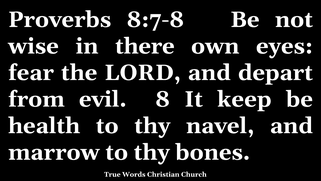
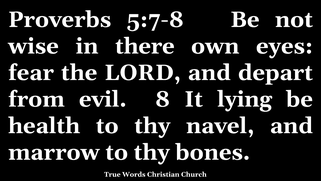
8:7-8: 8:7-8 -> 5:7-8
keep: keep -> lying
